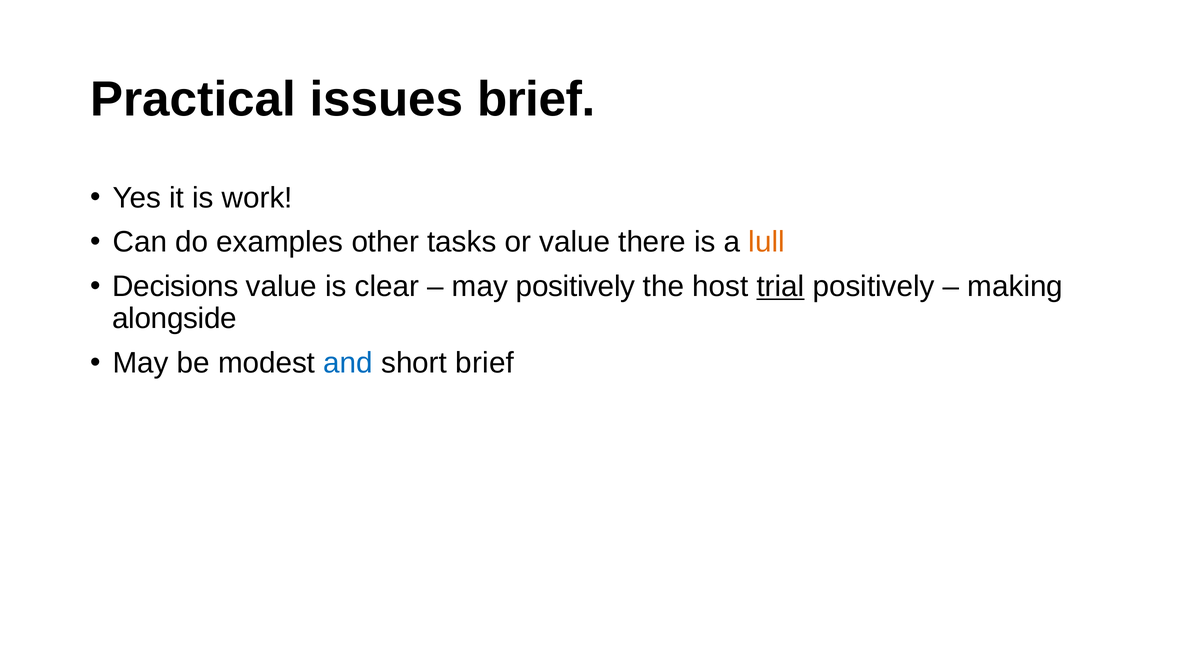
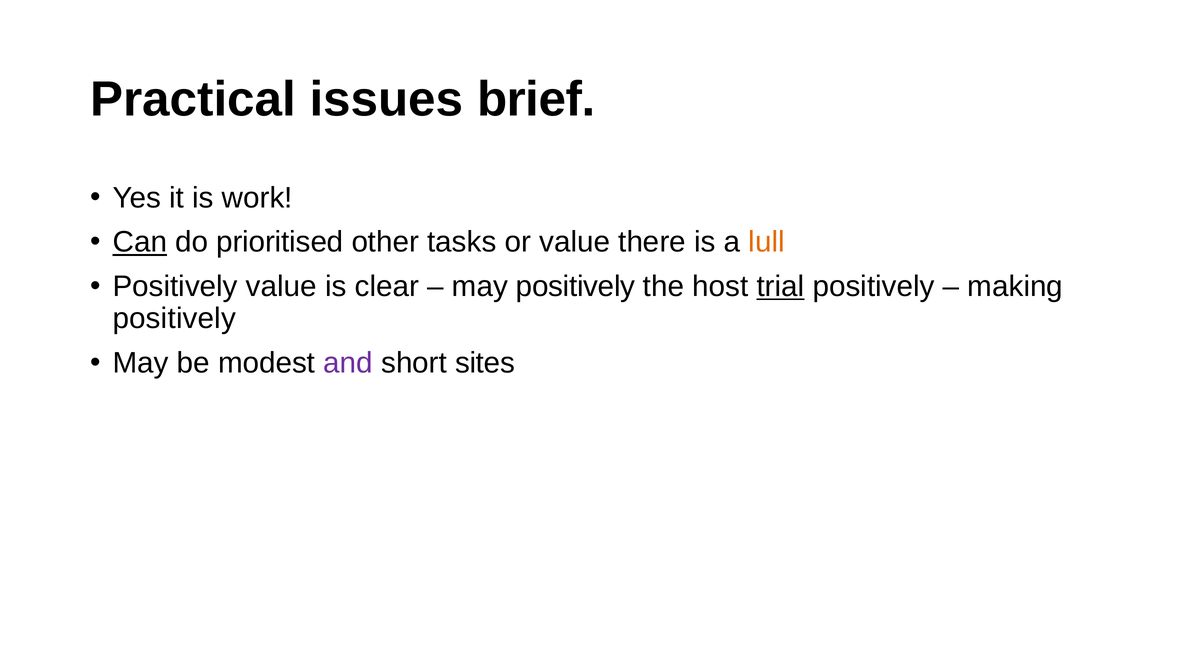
Can underline: none -> present
examples: examples -> prioritised
Decisions at (175, 287): Decisions -> Positively
alongside at (175, 319): alongside -> positively
and colour: blue -> purple
short brief: brief -> sites
